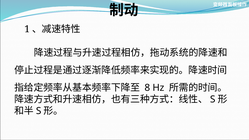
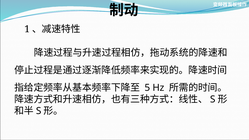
8: 8 -> 5
